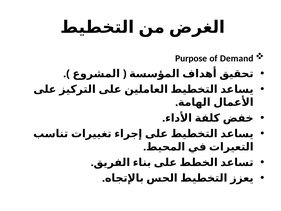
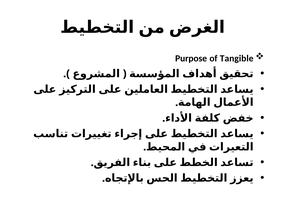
Demand: Demand -> Tangible
